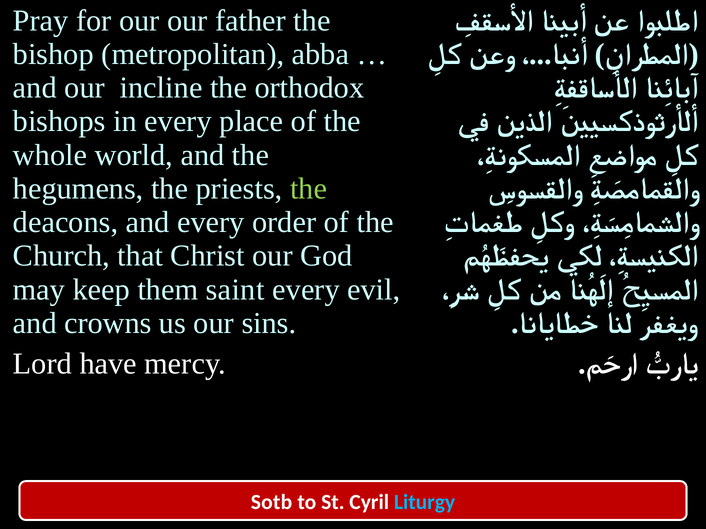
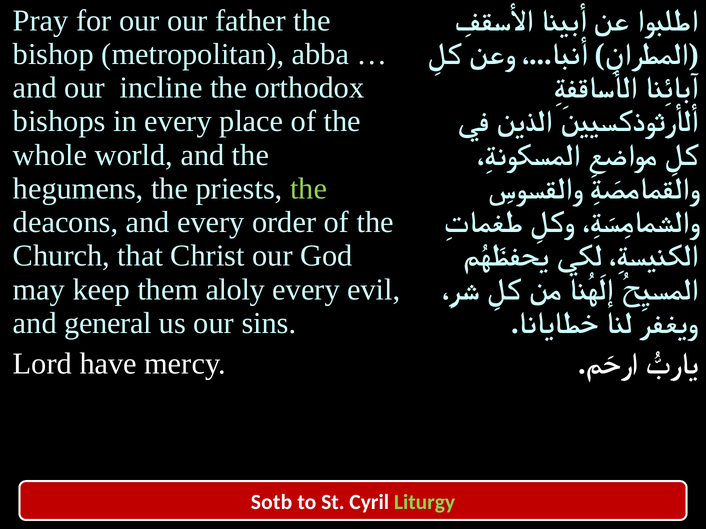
saint: saint -> aloly
crowns: crowns -> general
Liturgy colour: light blue -> light green
